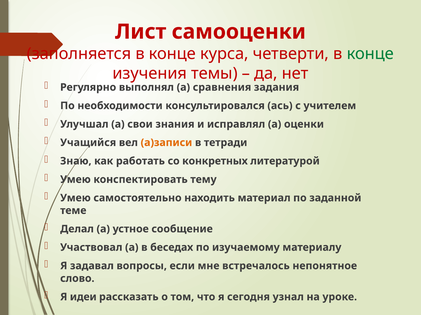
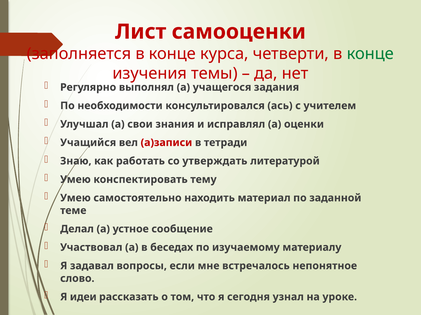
сравнения: сравнения -> учащегося
а)записи colour: orange -> red
конкретных: конкретных -> утверждать
